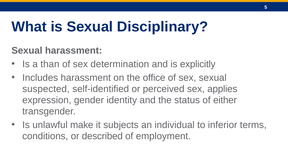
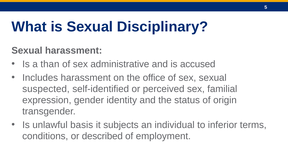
determination: determination -> administrative
explicitly: explicitly -> accused
applies: applies -> familial
either: either -> origin
make: make -> basis
